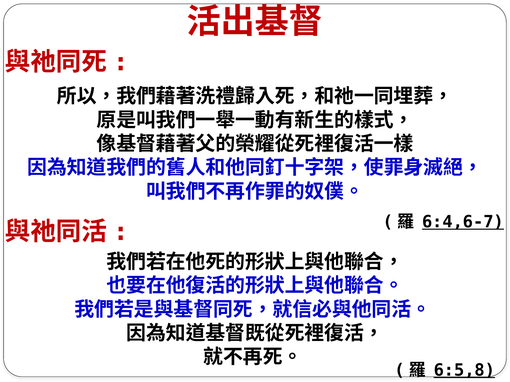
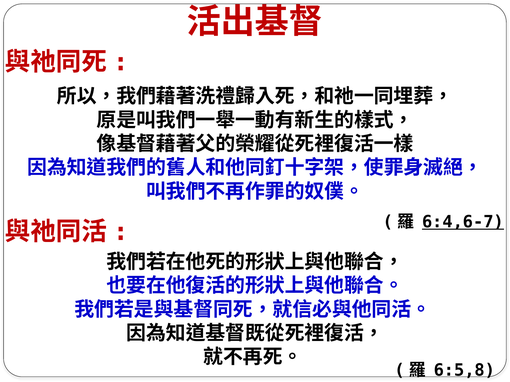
6:5,8 underline: present -> none
